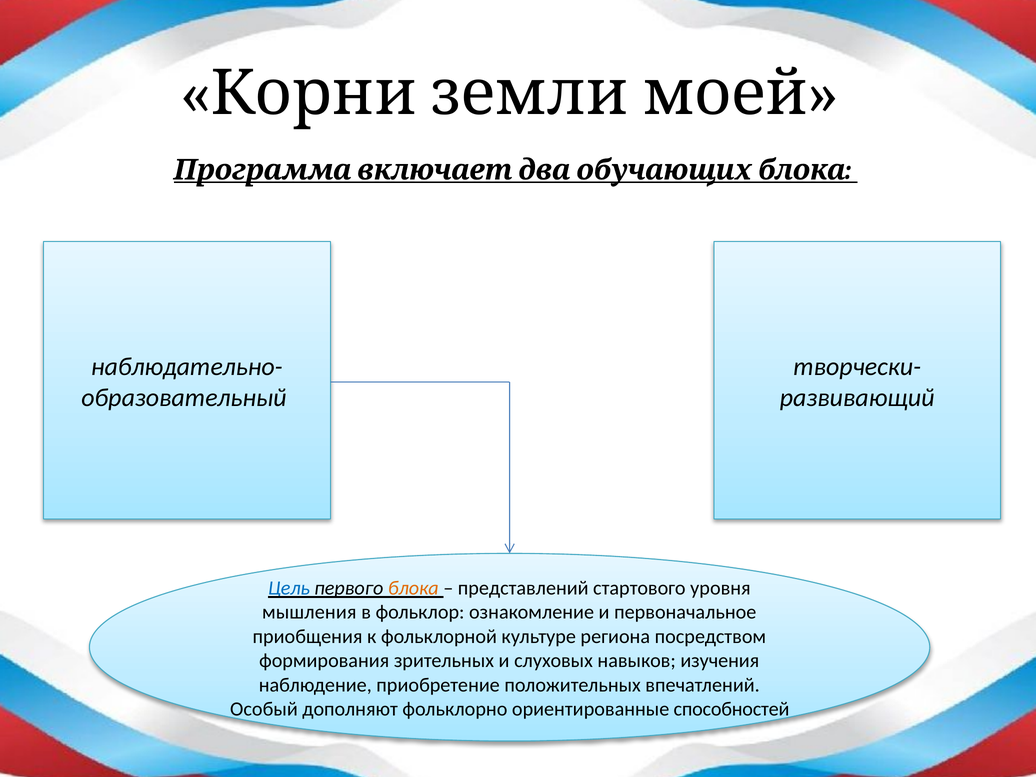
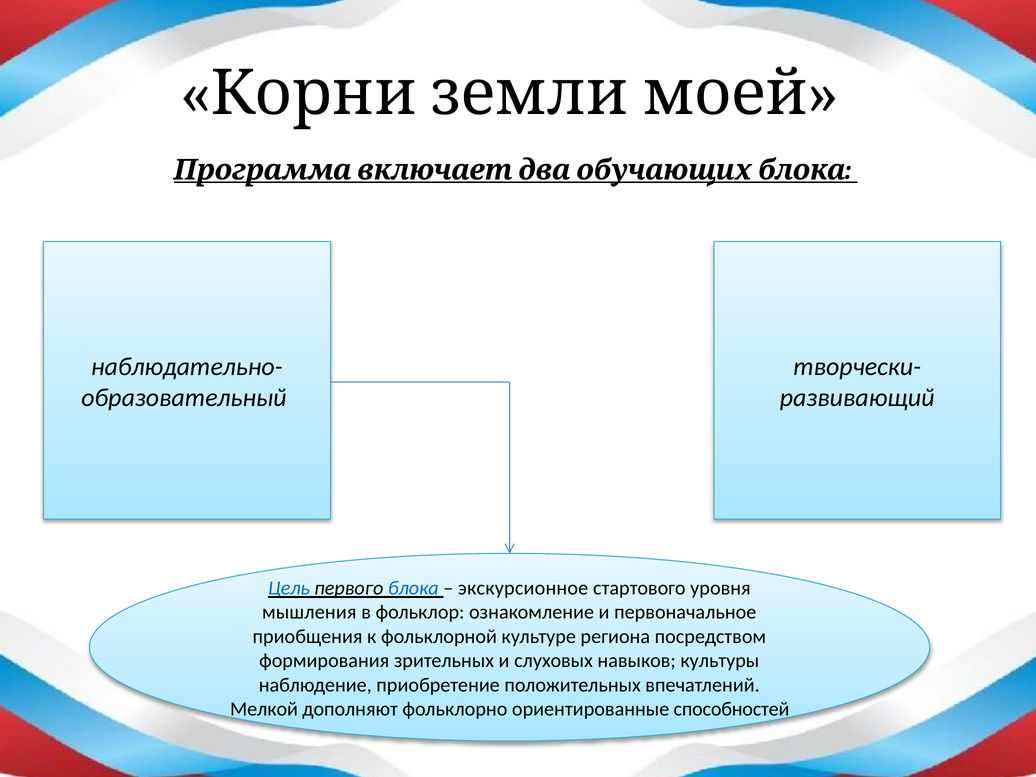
блока colour: orange -> blue
представлений: представлений -> экскурсионное
изучения: изучения -> культуры
Особый: Особый -> Мелкой
